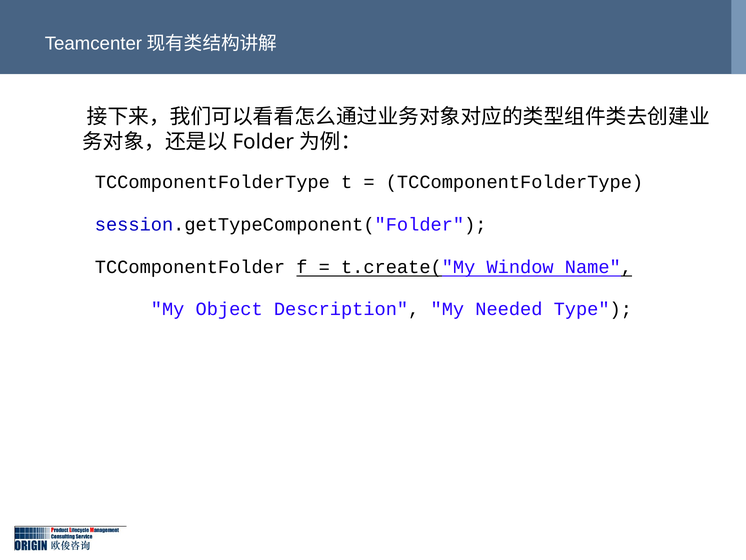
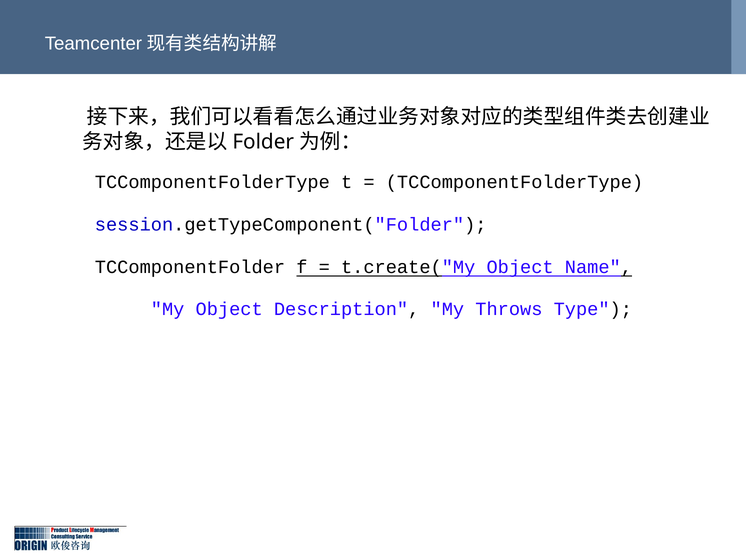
t.create("My Window: Window -> Object
Needed: Needed -> Throws
